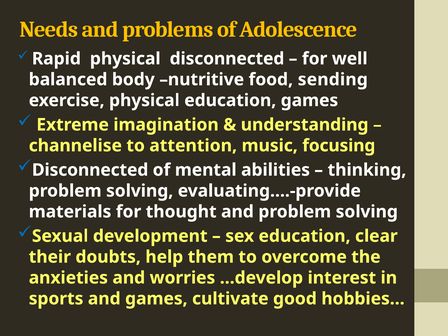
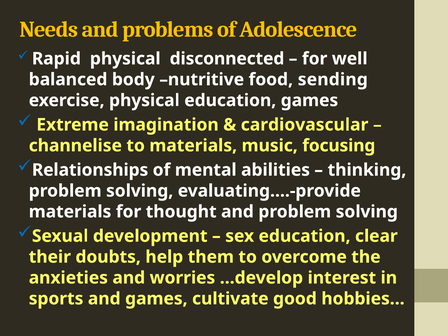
understanding: understanding -> cardiovascular
to attention: attention -> materials
Disconnected at (90, 170): Disconnected -> Relationships
